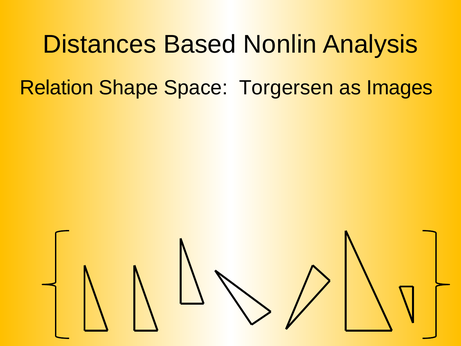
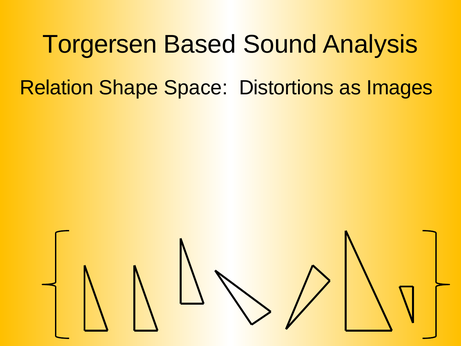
Distances: Distances -> Torgersen
Nonlin: Nonlin -> Sound
Torgersen: Torgersen -> Distortions
